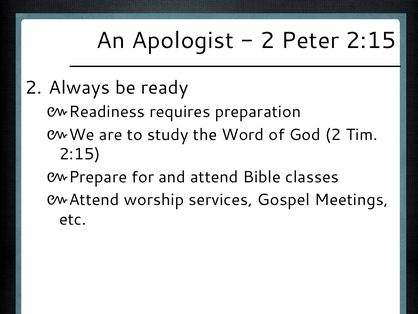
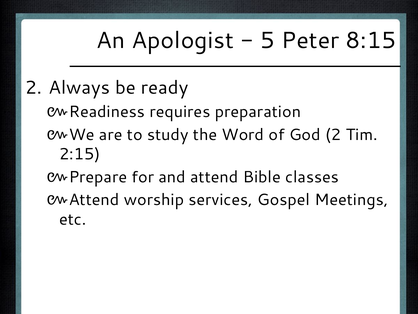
2 at (268, 40): 2 -> 5
Peter 2:15: 2:15 -> 8:15
